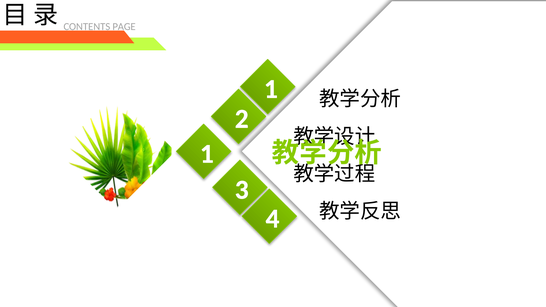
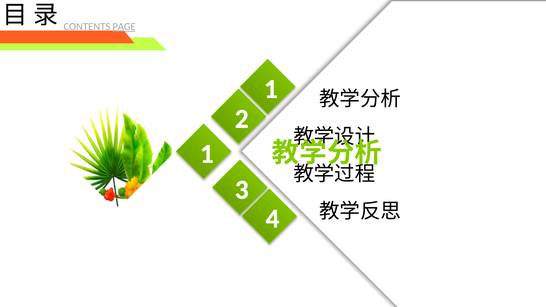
PAGE underline: none -> present
